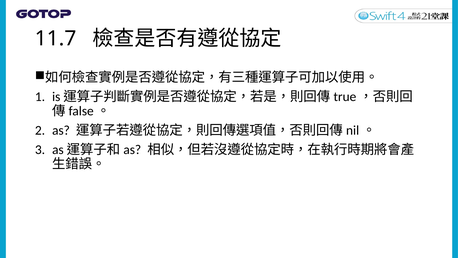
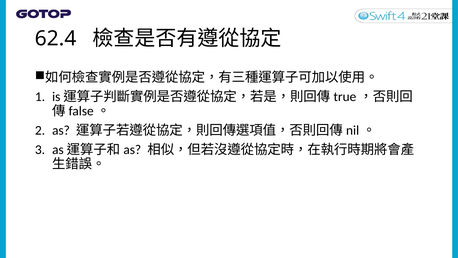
11.7: 11.7 -> 62.4
